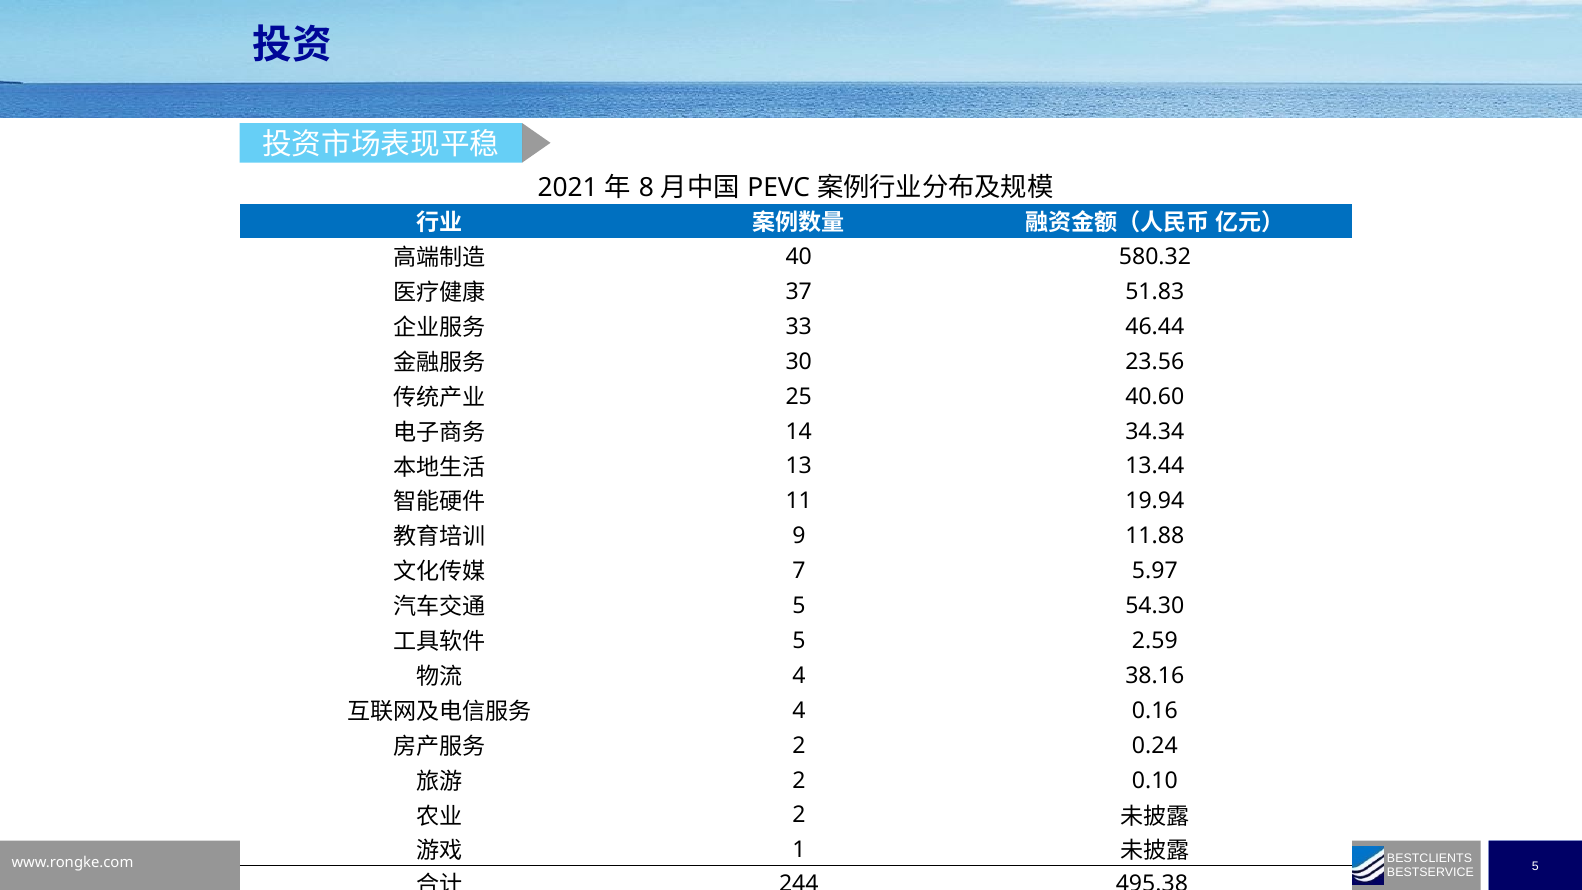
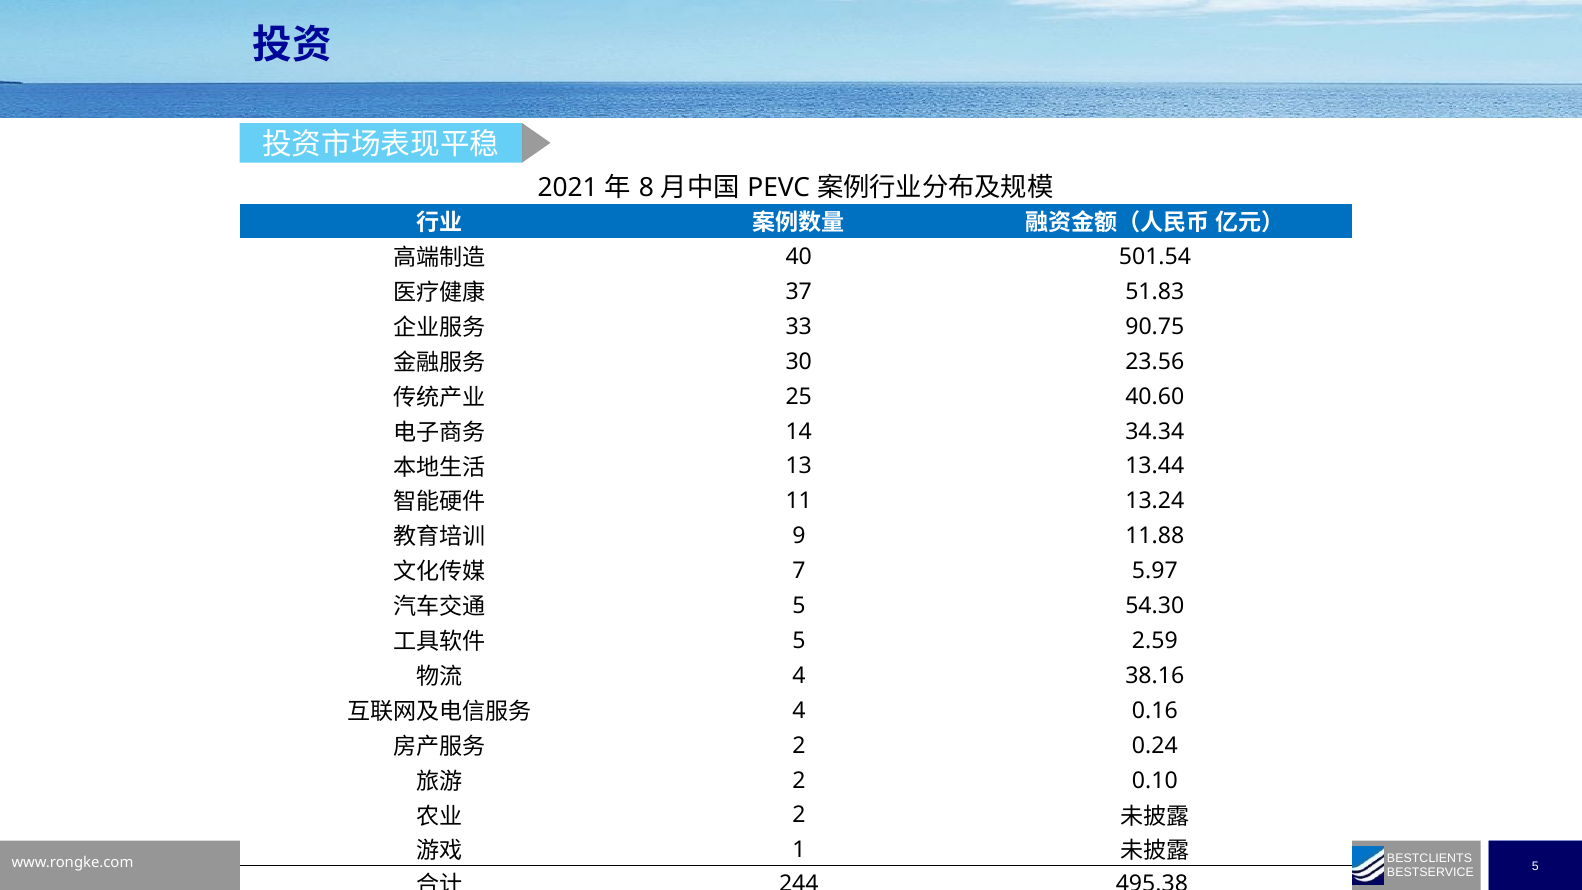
580.32: 580.32 -> 501.54
46.44: 46.44 -> 90.75
19.94: 19.94 -> 13.24
